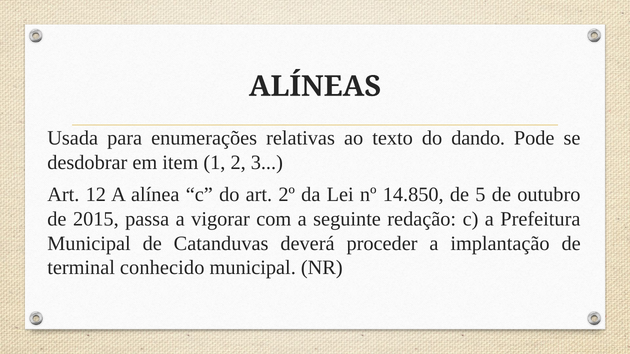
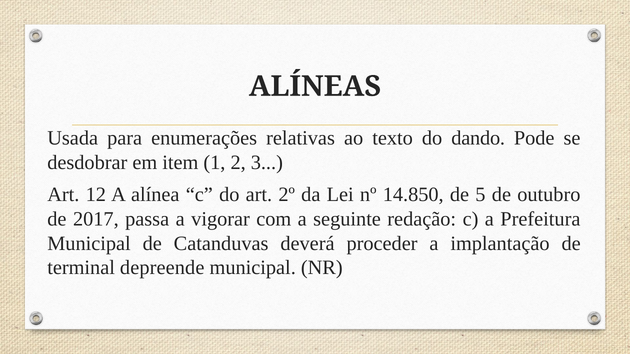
2015: 2015 -> 2017
conhecido: conhecido -> depreende
